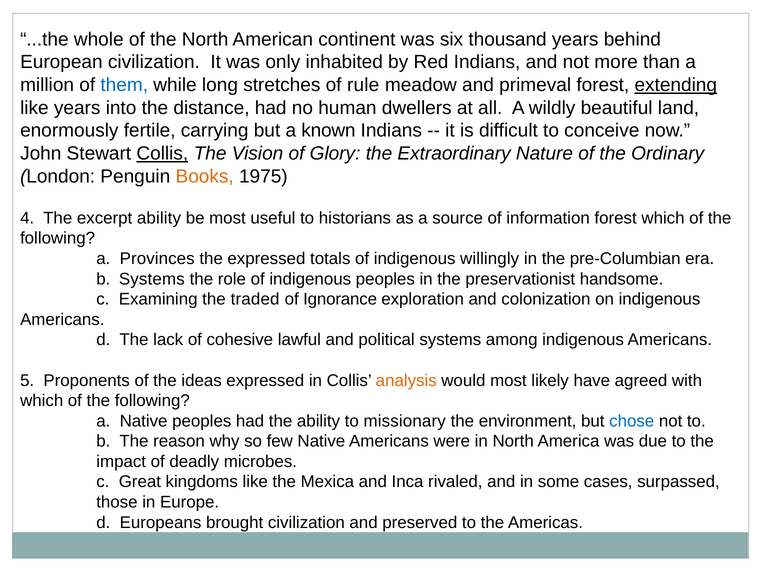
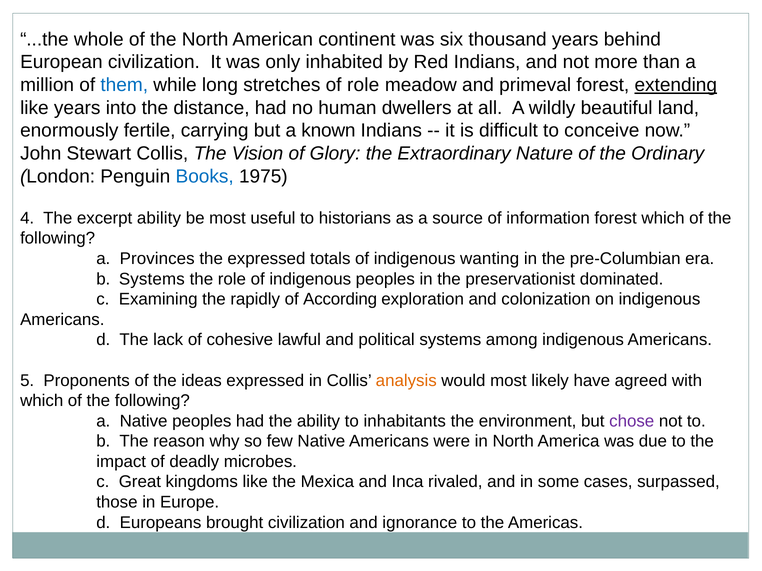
of rule: rule -> role
Collis at (162, 154) underline: present -> none
Books colour: orange -> blue
willingly: willingly -> wanting
handsome: handsome -> dominated
traded: traded -> rapidly
Ignorance: Ignorance -> According
missionary: missionary -> inhabitants
chose colour: blue -> purple
preserved: preserved -> ignorance
